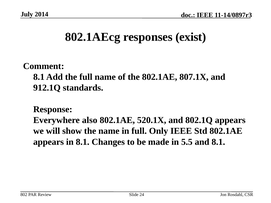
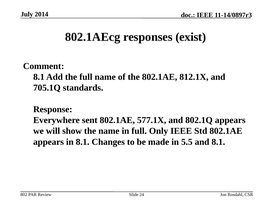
807.1X: 807.1X -> 812.1X
912.1Q: 912.1Q -> 705.1Q
also: also -> sent
520.1X: 520.1X -> 577.1X
